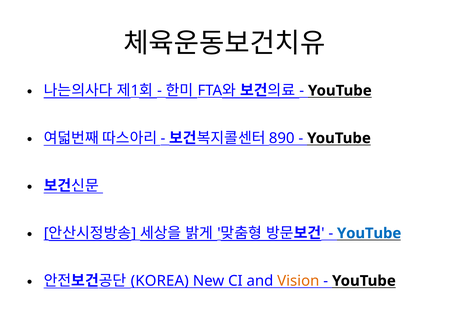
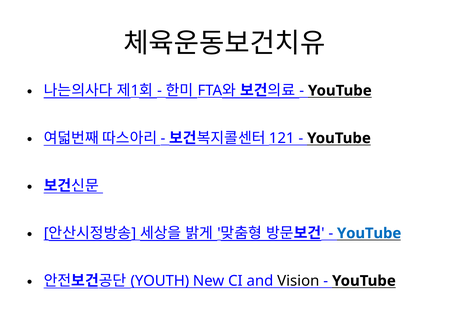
890: 890 -> 121
KOREA: KOREA -> YOUTH
Vision colour: orange -> black
